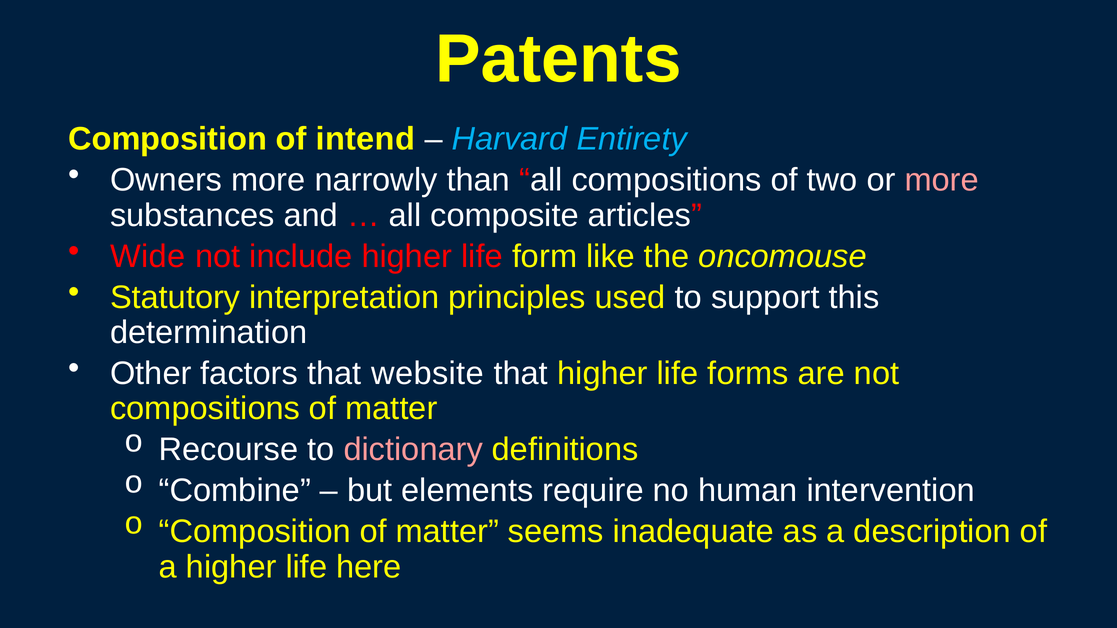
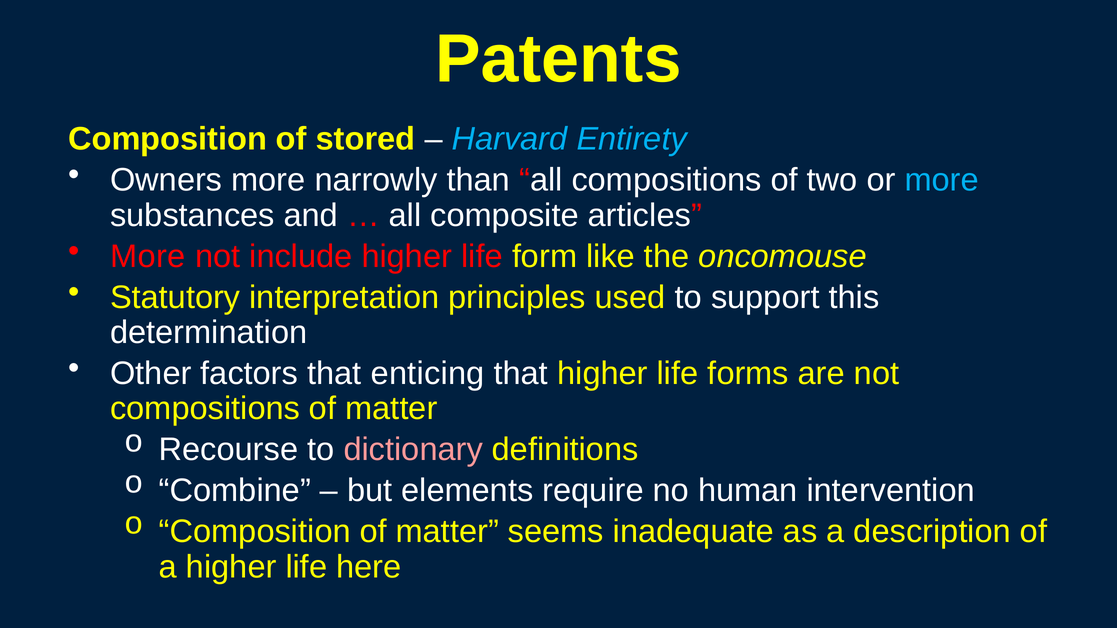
intend: intend -> stored
more at (942, 180) colour: pink -> light blue
Wide at (148, 256): Wide -> More
website: website -> enticing
